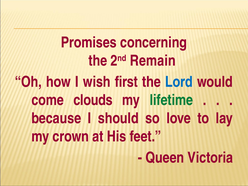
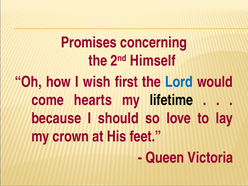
Remain: Remain -> Himself
clouds: clouds -> hearts
lifetime colour: green -> black
